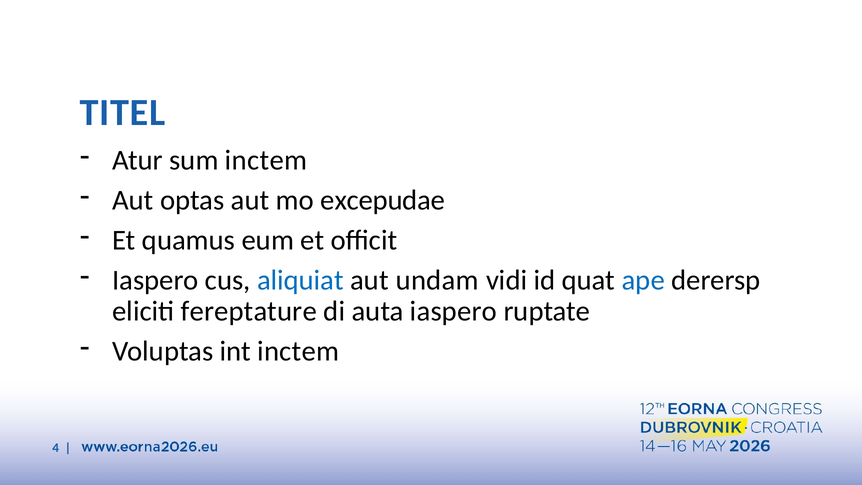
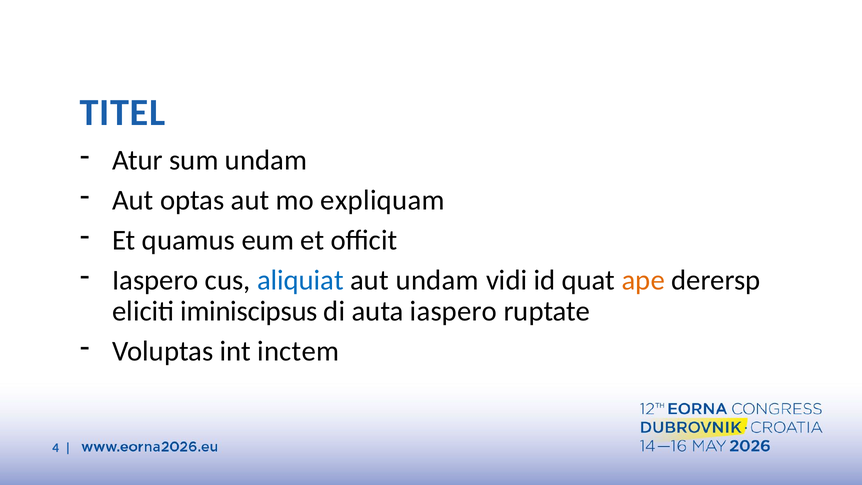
sum inctem: inctem -> undam
excepudae: excepudae -> expliquam
ape colour: blue -> orange
fereptature: fereptature -> iminiscipsus
